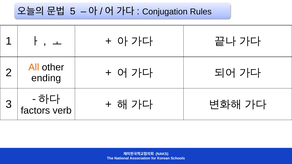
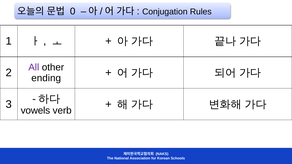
5: 5 -> 0
All colour: orange -> purple
factors: factors -> vowels
